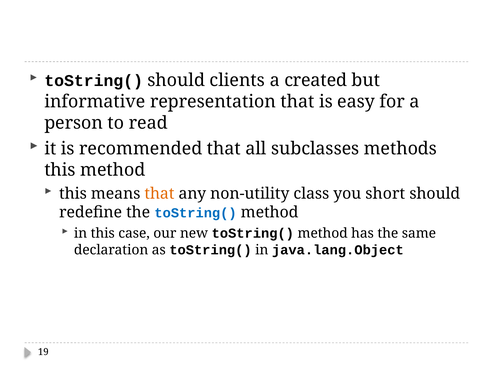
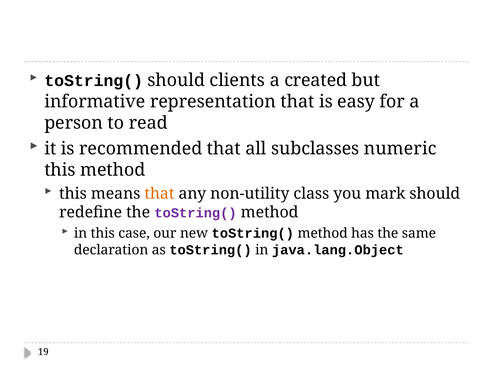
methods: methods -> numeric
short: short -> mark
toString( at (196, 213) colour: blue -> purple
